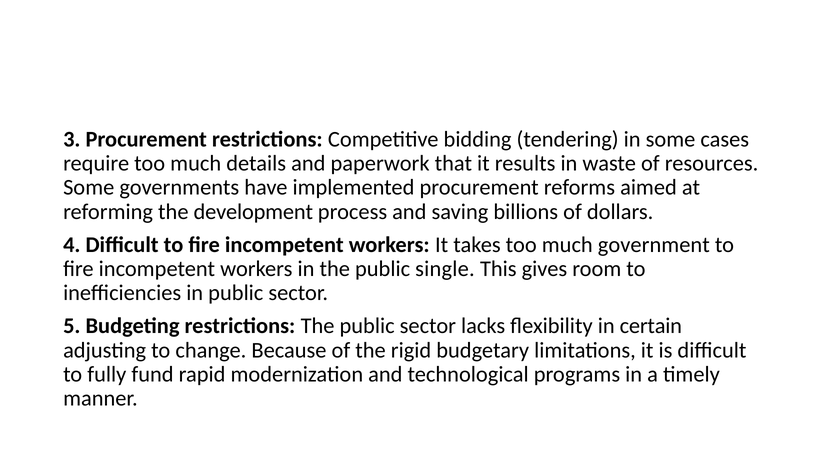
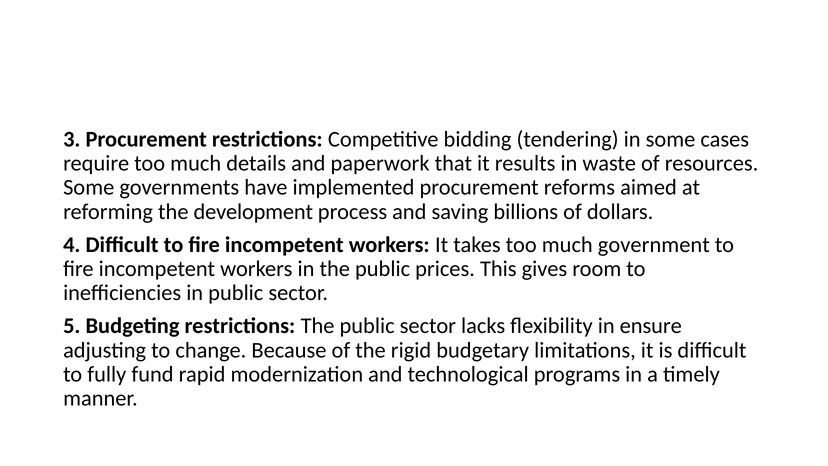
single: single -> prices
certain: certain -> ensure
